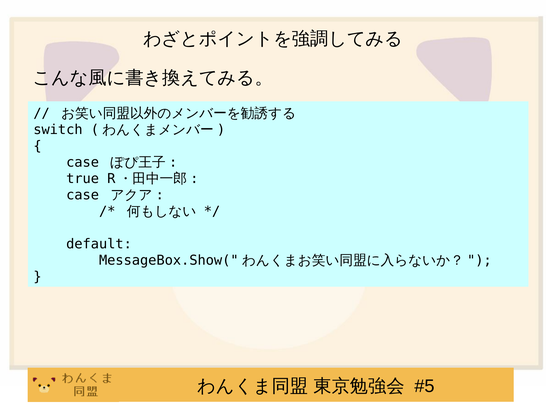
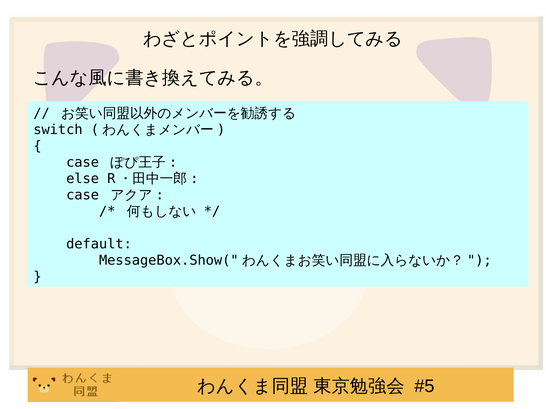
true: true -> else
